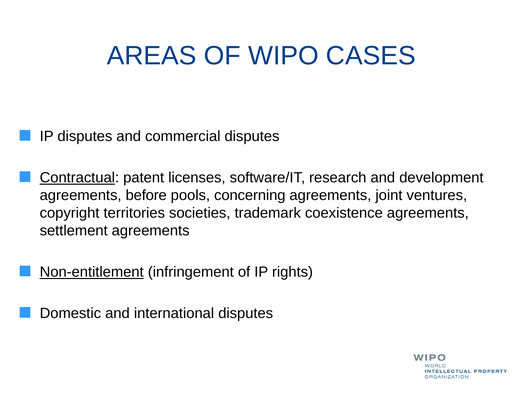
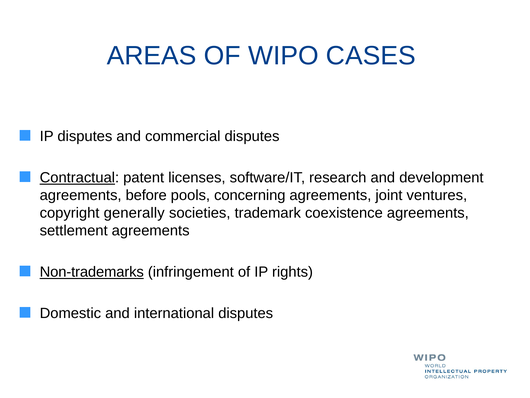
territories: territories -> generally
Non-entitlement: Non-entitlement -> Non-trademarks
